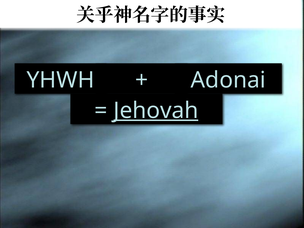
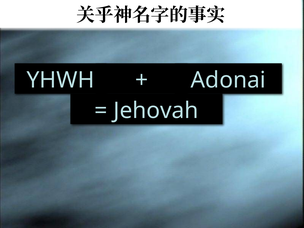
Jehovah underline: present -> none
